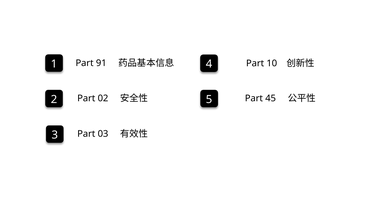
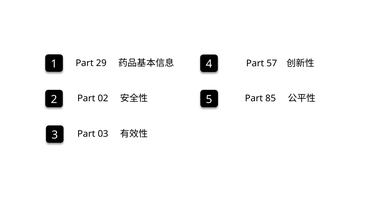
91: 91 -> 29
10: 10 -> 57
45: 45 -> 85
